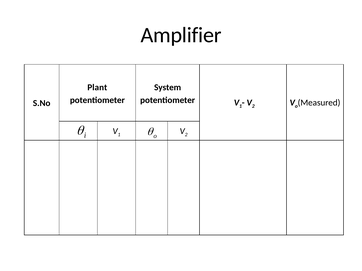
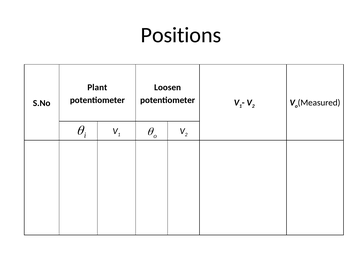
Amplifier: Amplifier -> Positions
System: System -> Loosen
